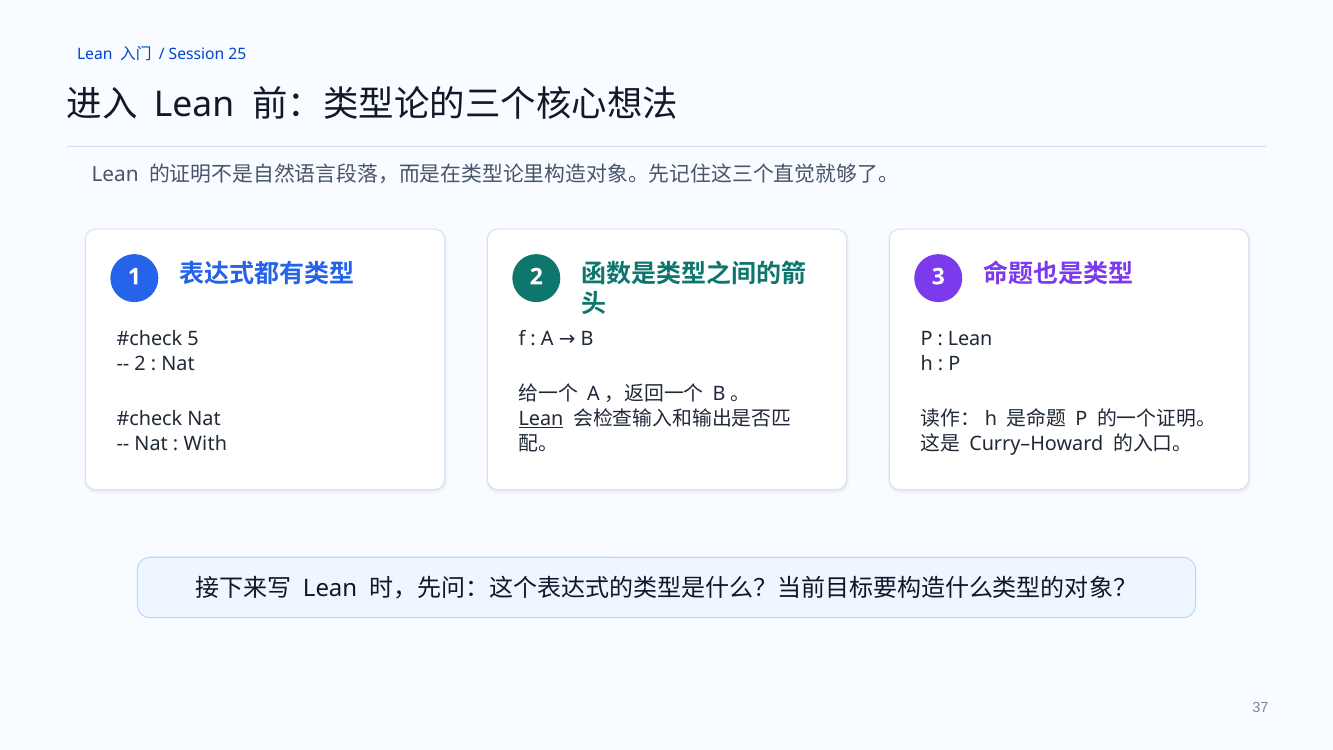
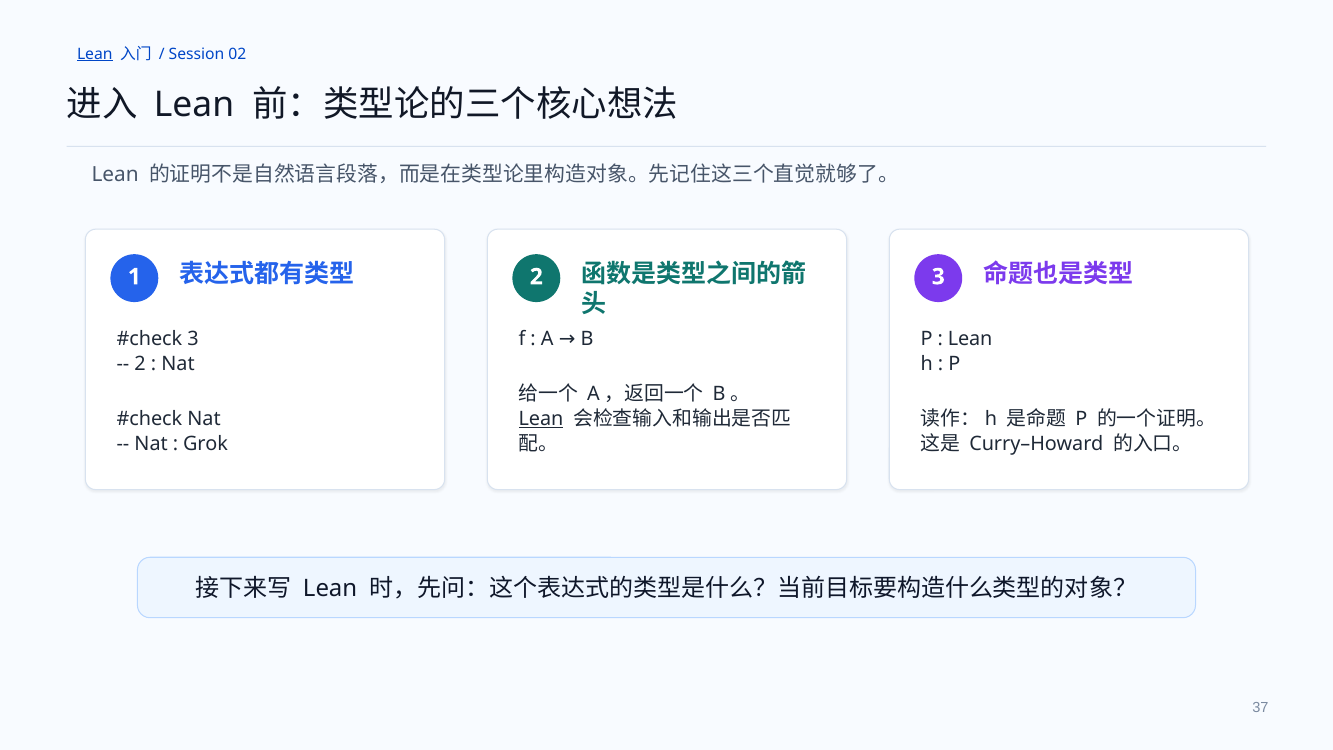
Lean at (95, 54) underline: none -> present
25: 25 -> 02
5 at (193, 339): 5 -> 3
With: With -> Grok
